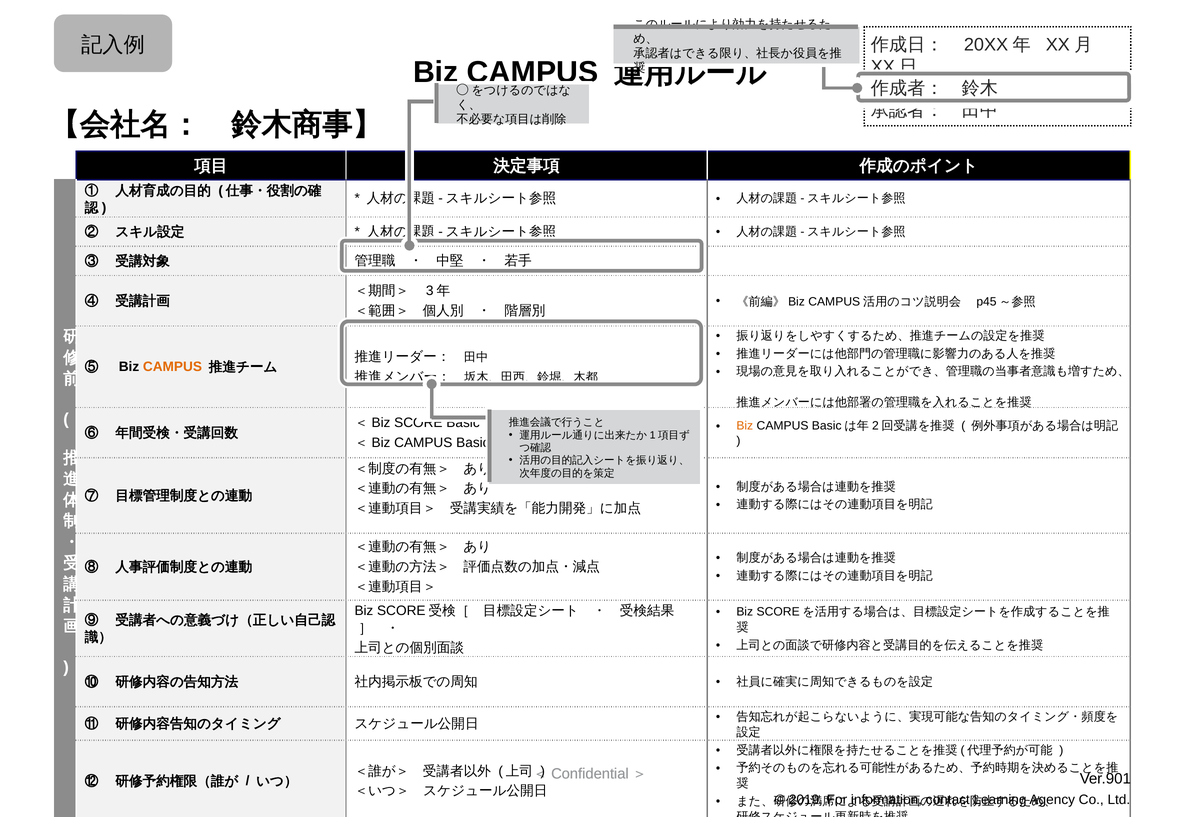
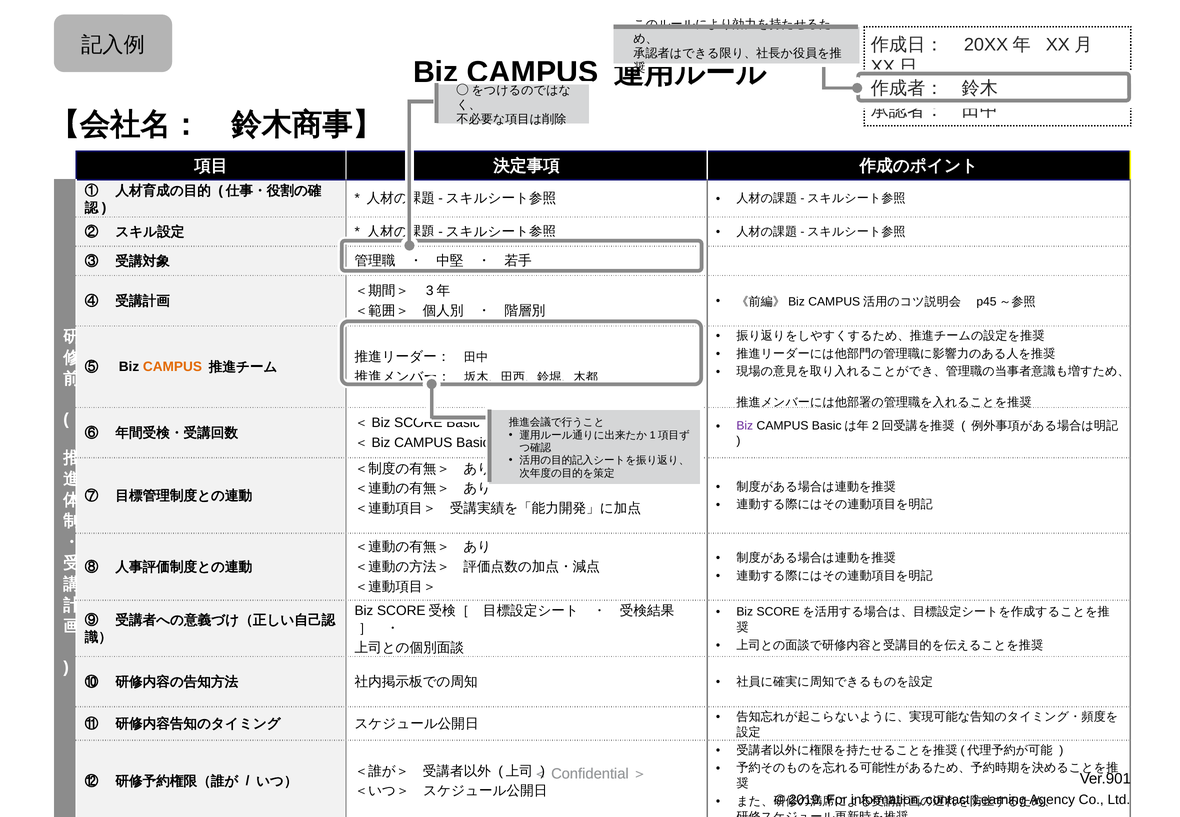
Biz at (745, 426) colour: orange -> purple
